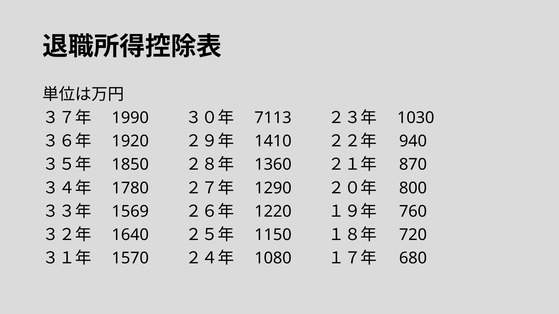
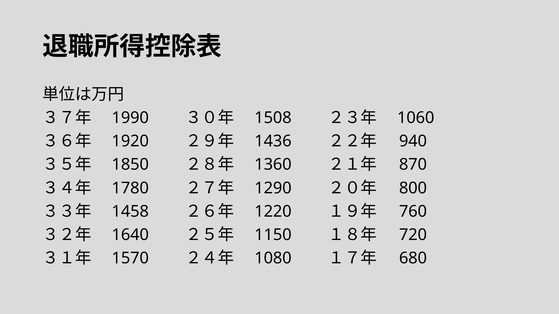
7113: 7113 -> 1508
1030: 1030 -> 1060
1410: 1410 -> 1436
1569: 1569 -> 1458
